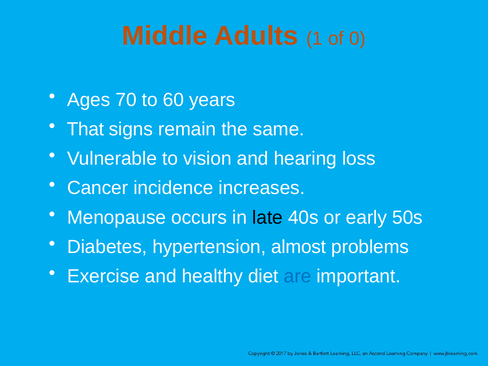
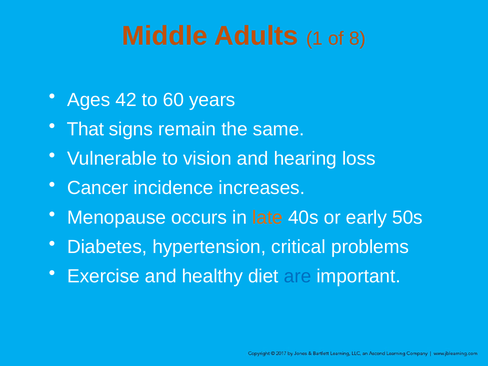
0: 0 -> 8
70: 70 -> 42
late colour: black -> orange
almost: almost -> critical
